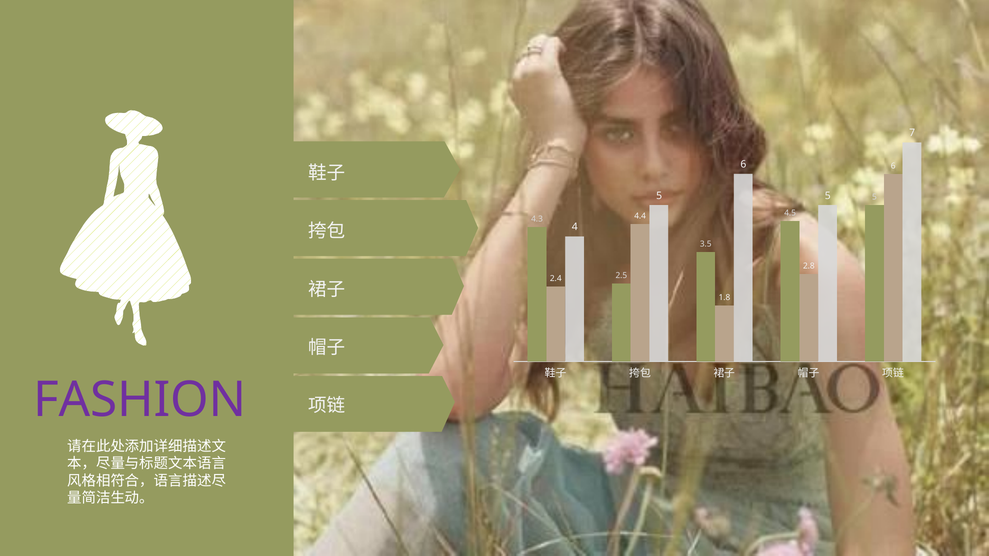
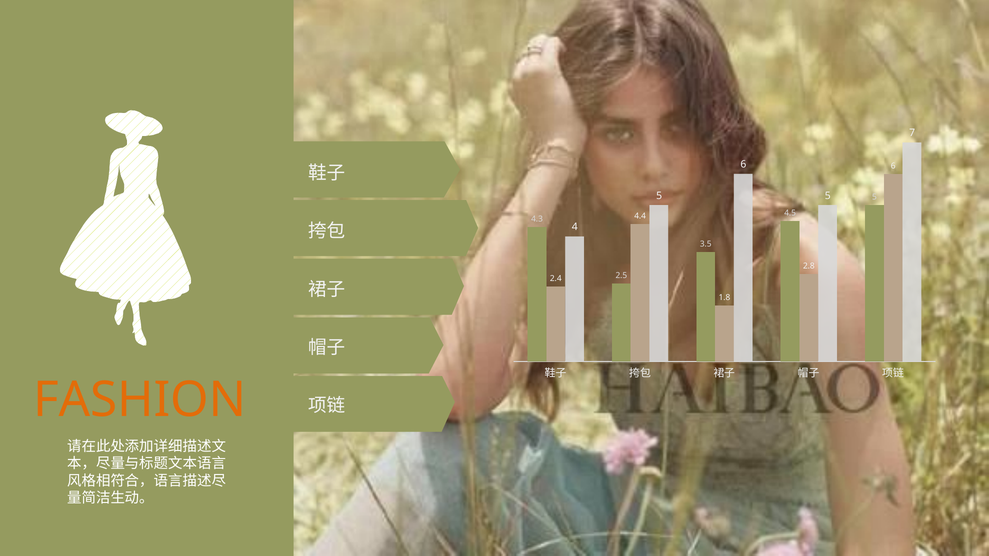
FASHION colour: purple -> orange
